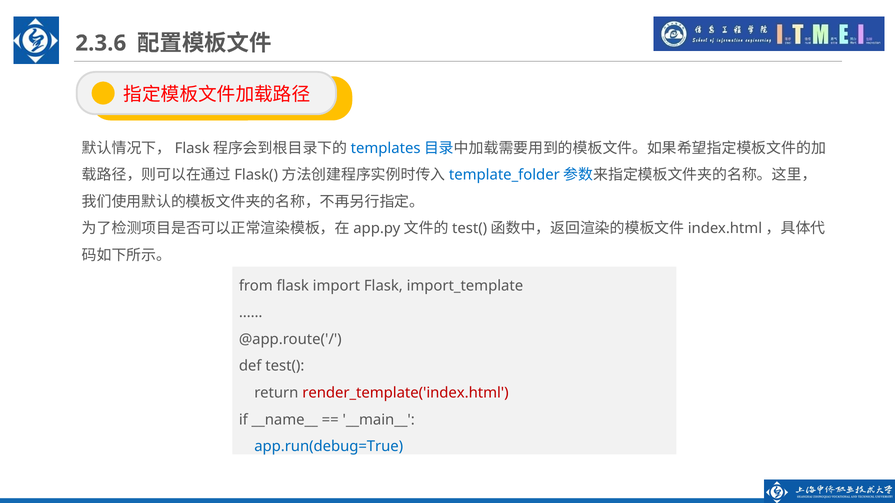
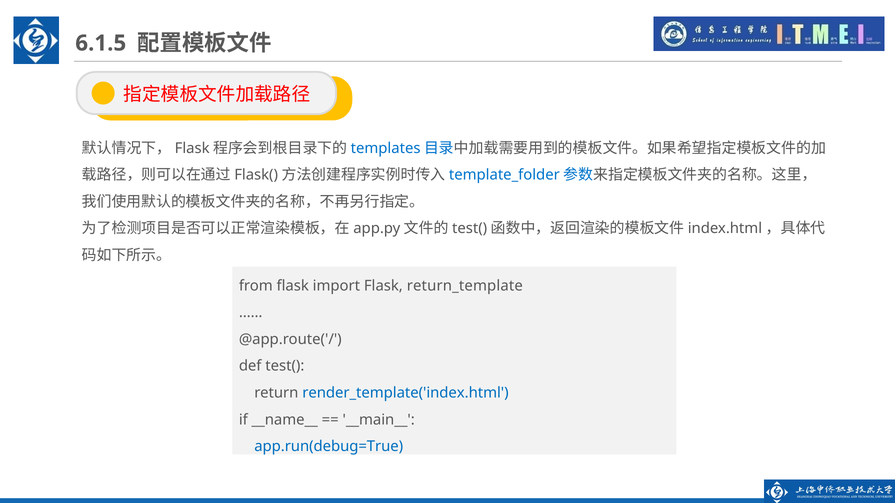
2.3.6: 2.3.6 -> 6.1.5
import_template: import_template -> return_template
render_template('index.html colour: red -> blue
